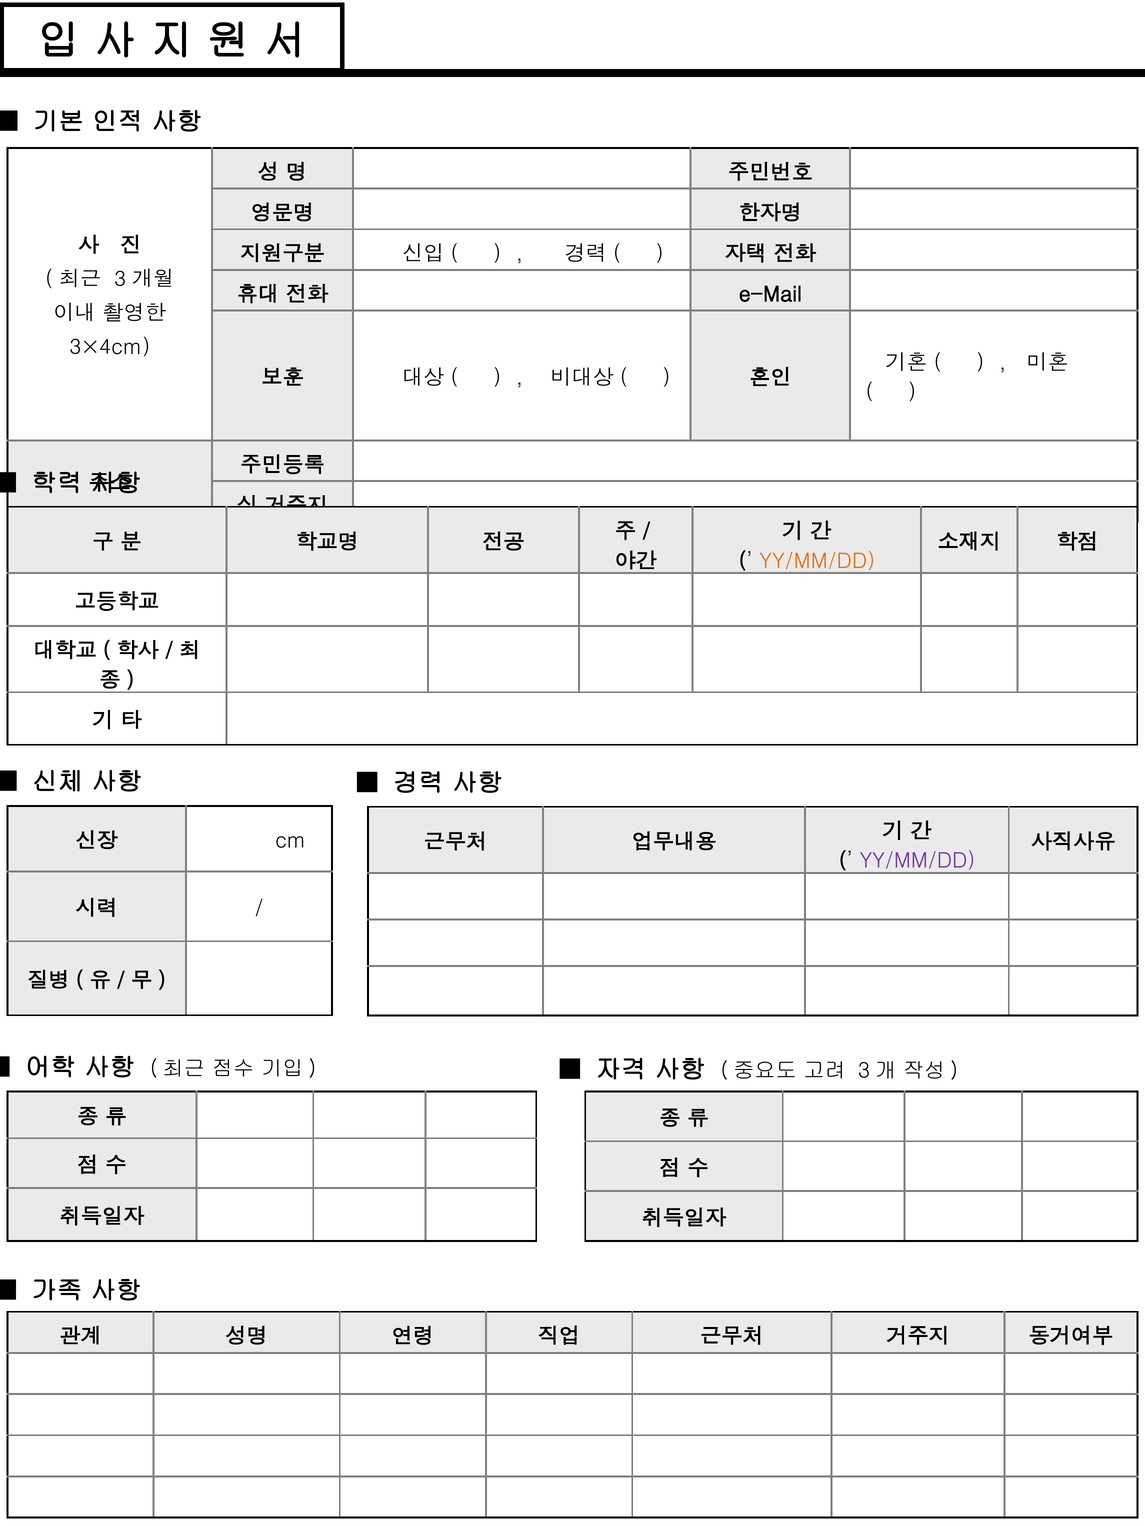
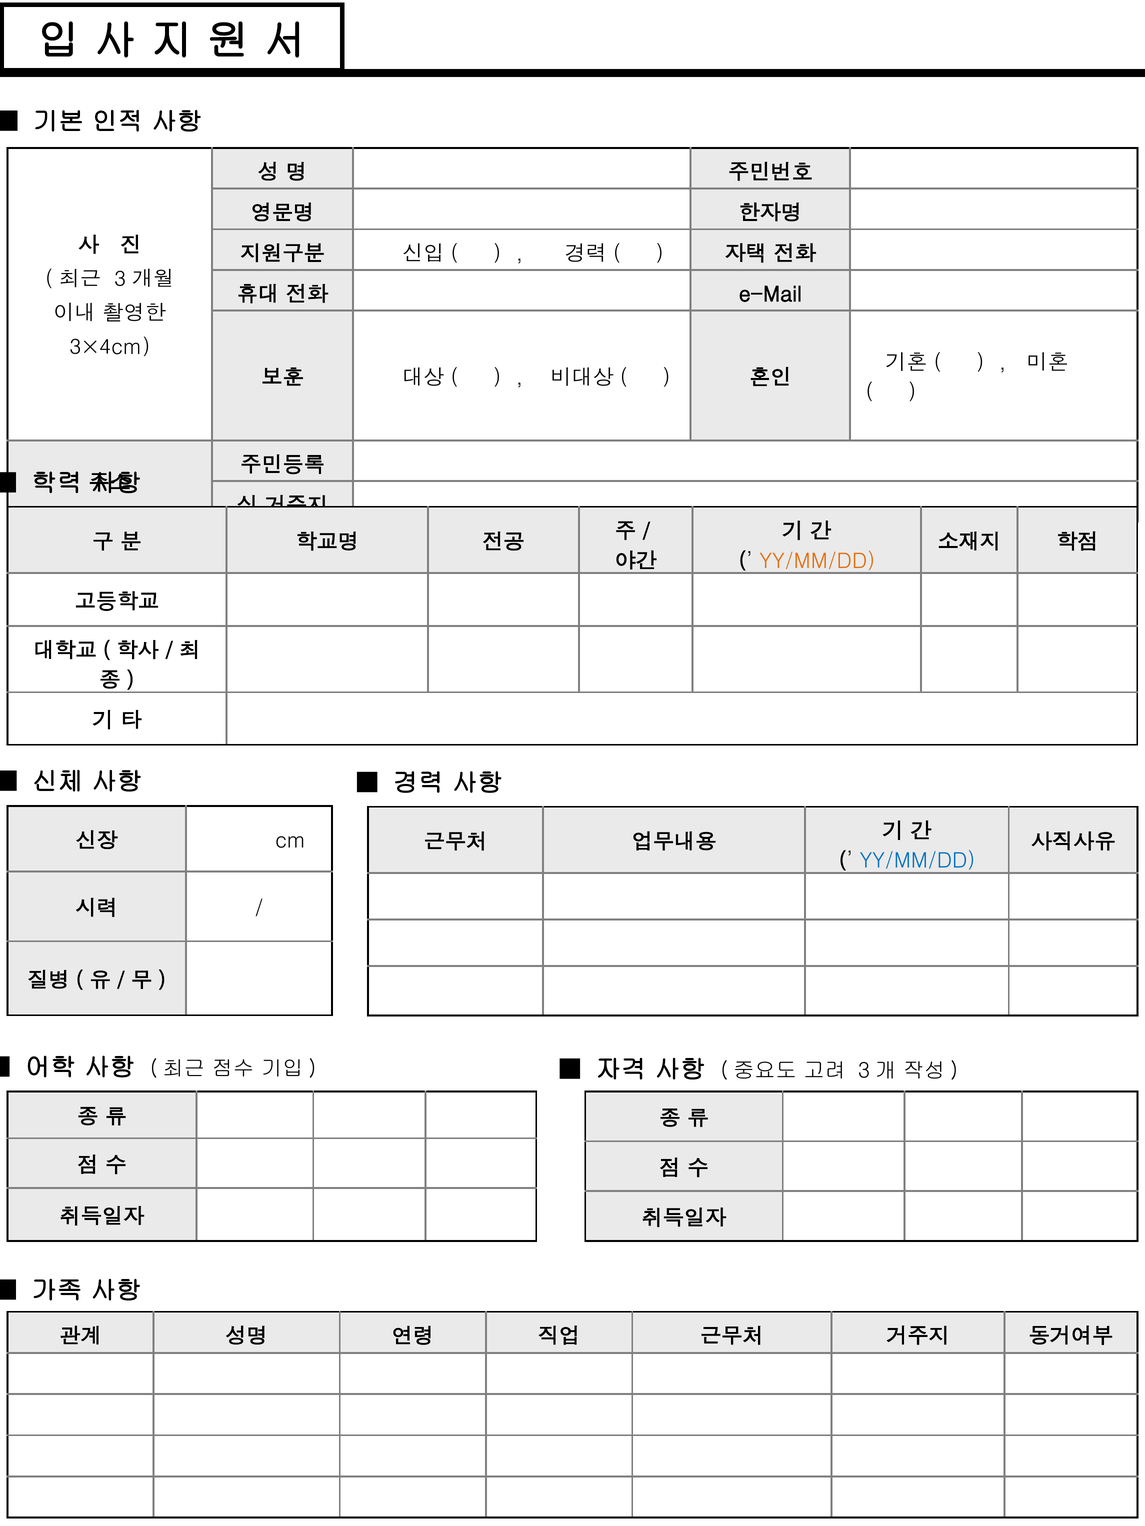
YY/MM/DD at (917, 861) colour: purple -> blue
